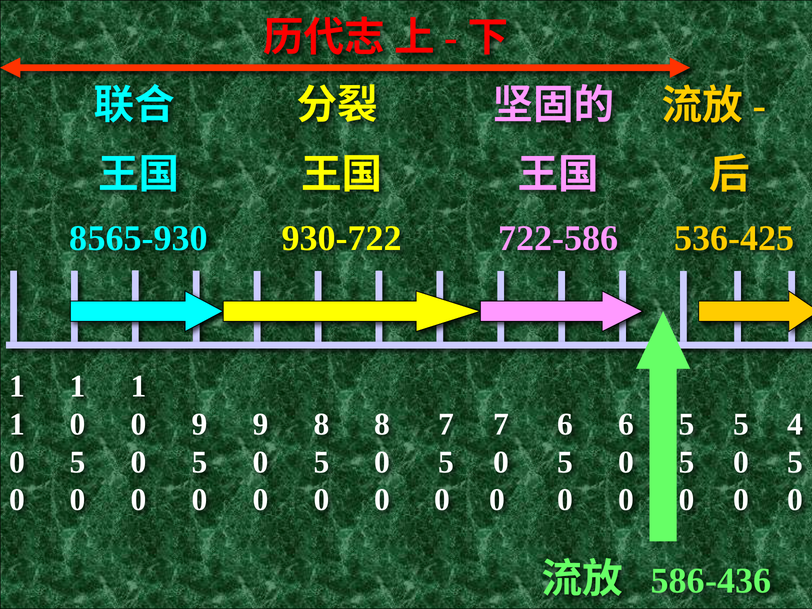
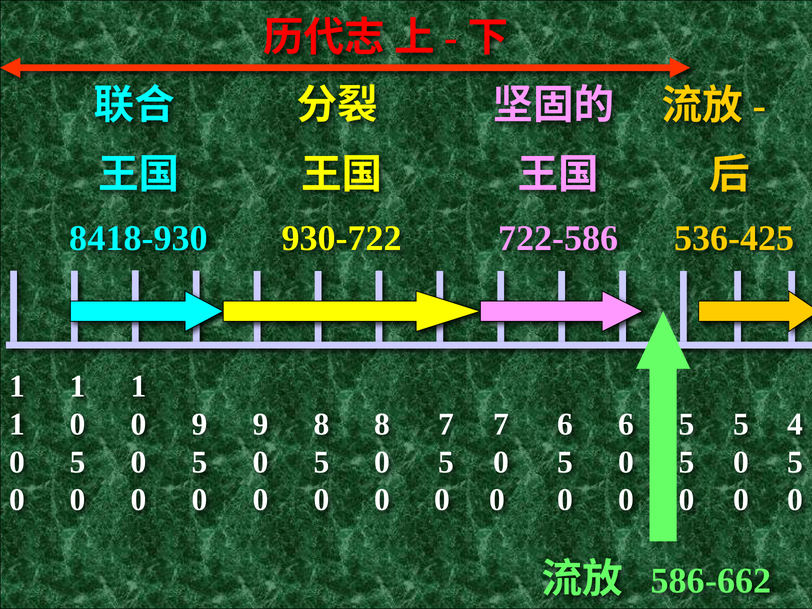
8565-930: 8565-930 -> 8418-930
586-436: 586-436 -> 586-662
